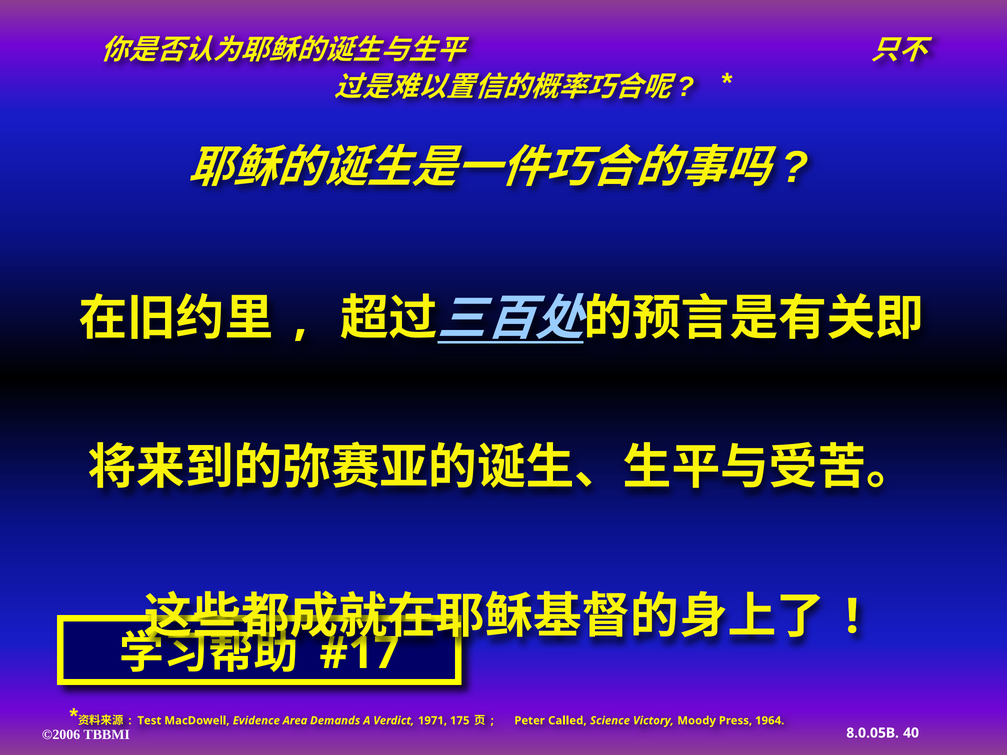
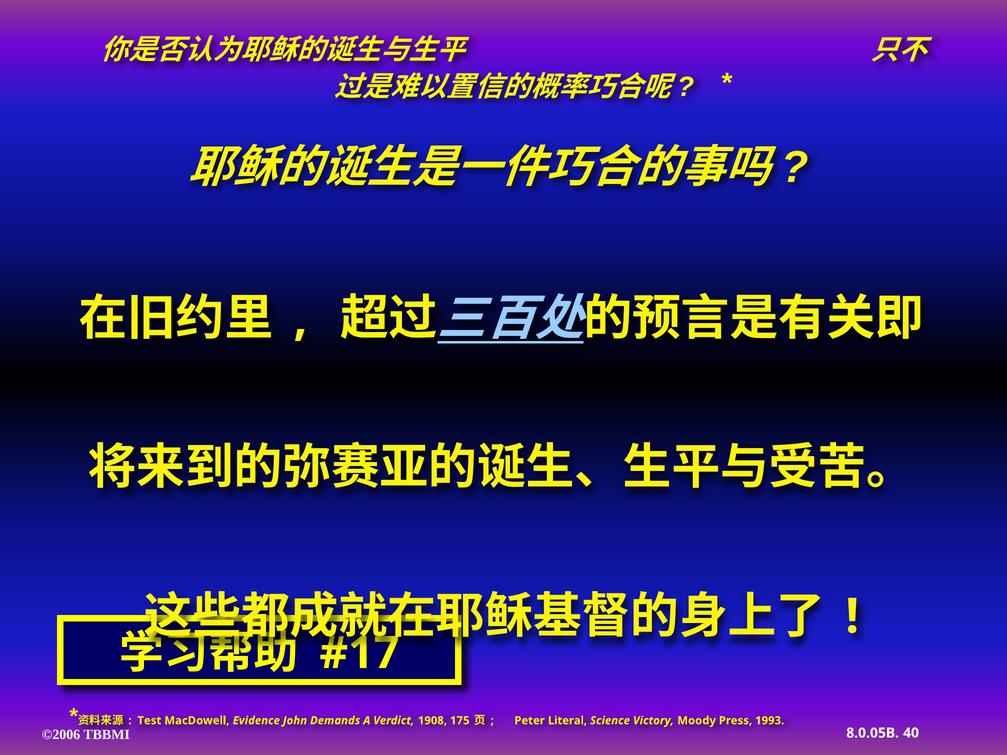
Area: Area -> John
1971: 1971 -> 1908
Called: Called -> Literal
1964: 1964 -> 1993
